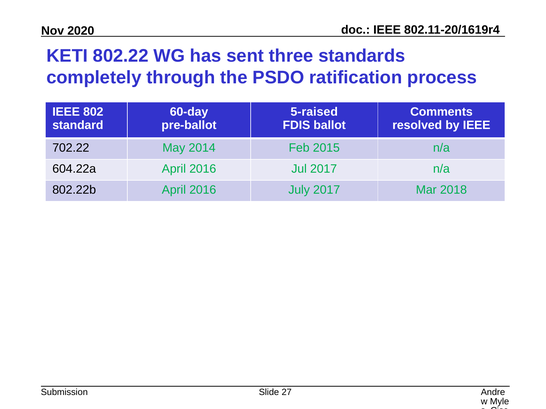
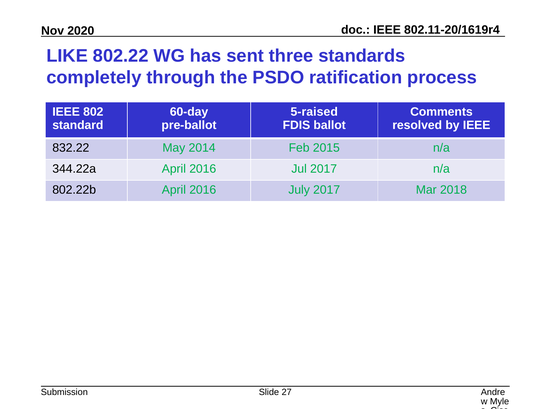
KETI: KETI -> LIKE
702.22: 702.22 -> 832.22
604.22a: 604.22a -> 344.22a
